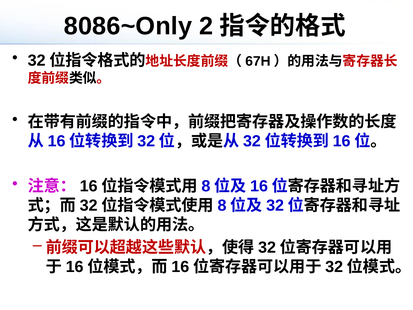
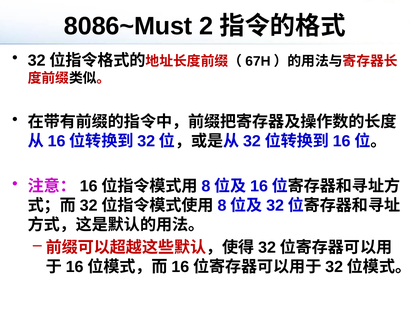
8086~Only: 8086~Only -> 8086~Must
